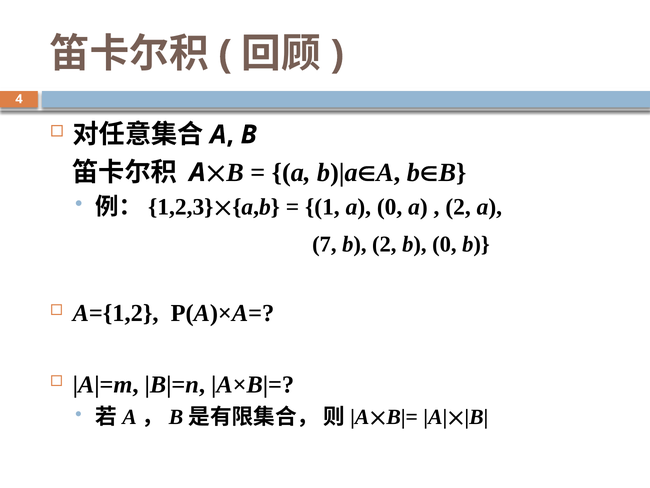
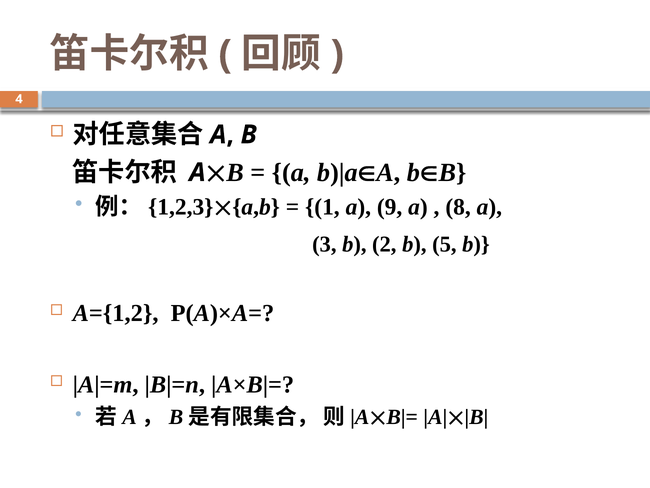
a 0: 0 -> 9
2 at (458, 207): 2 -> 8
7: 7 -> 3
b 0: 0 -> 5
